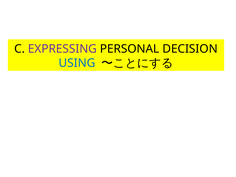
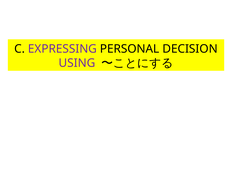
USING colour: blue -> purple
